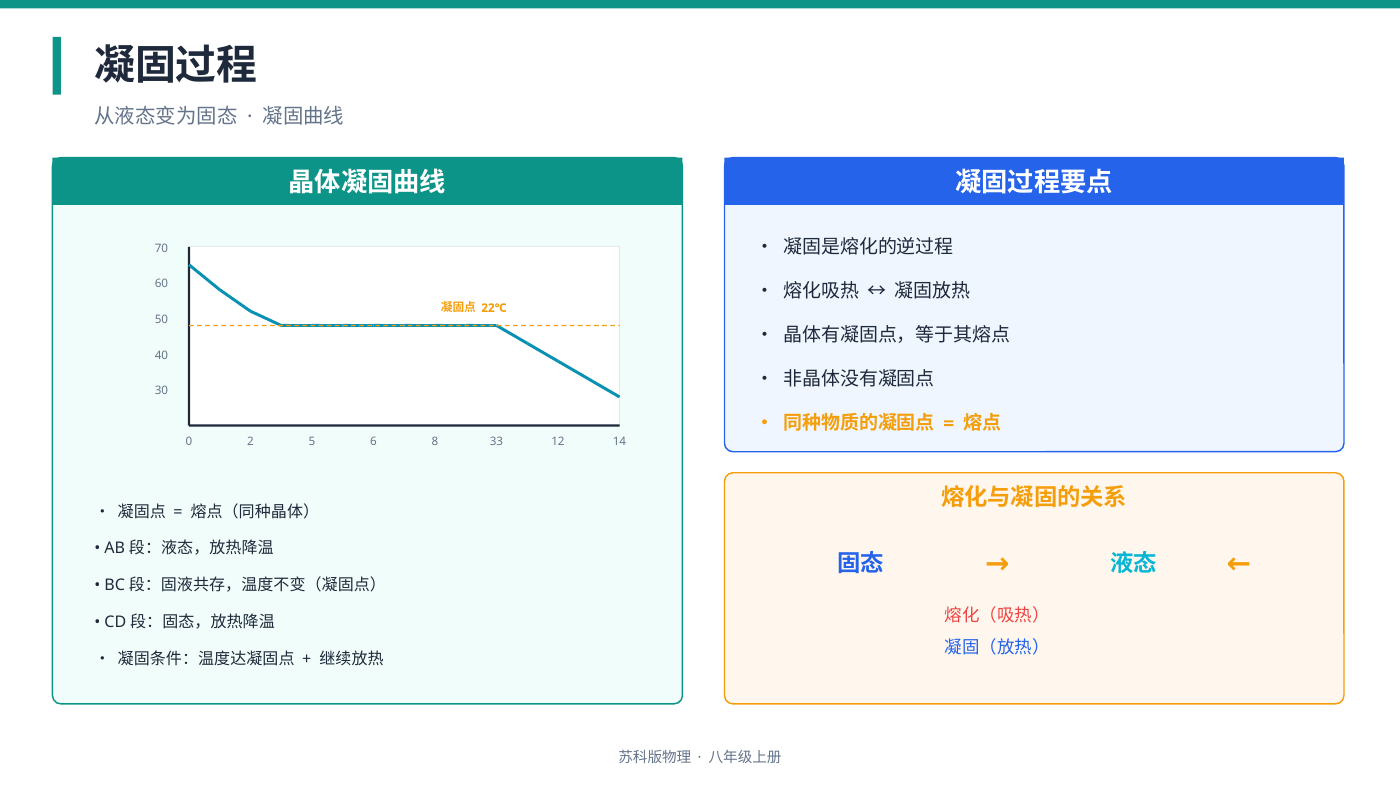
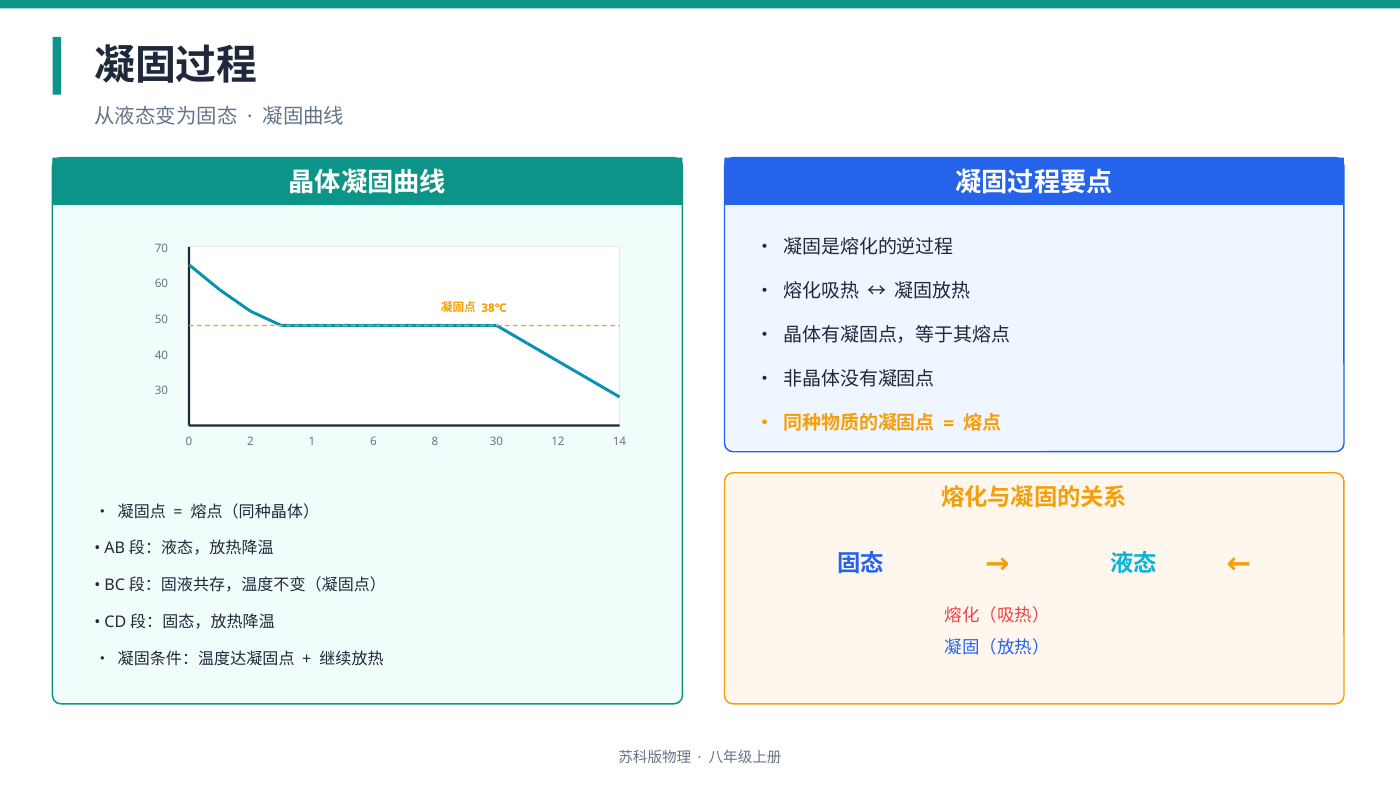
22℃: 22℃ -> 38℃
5: 5 -> 1
8 33: 33 -> 30
